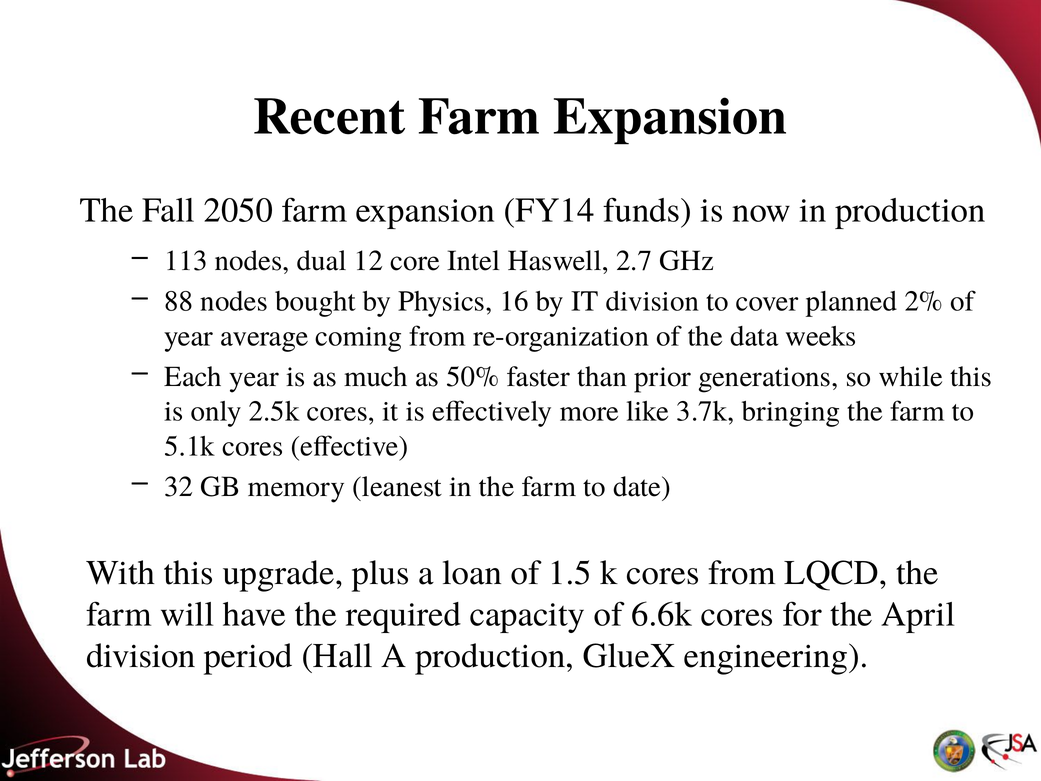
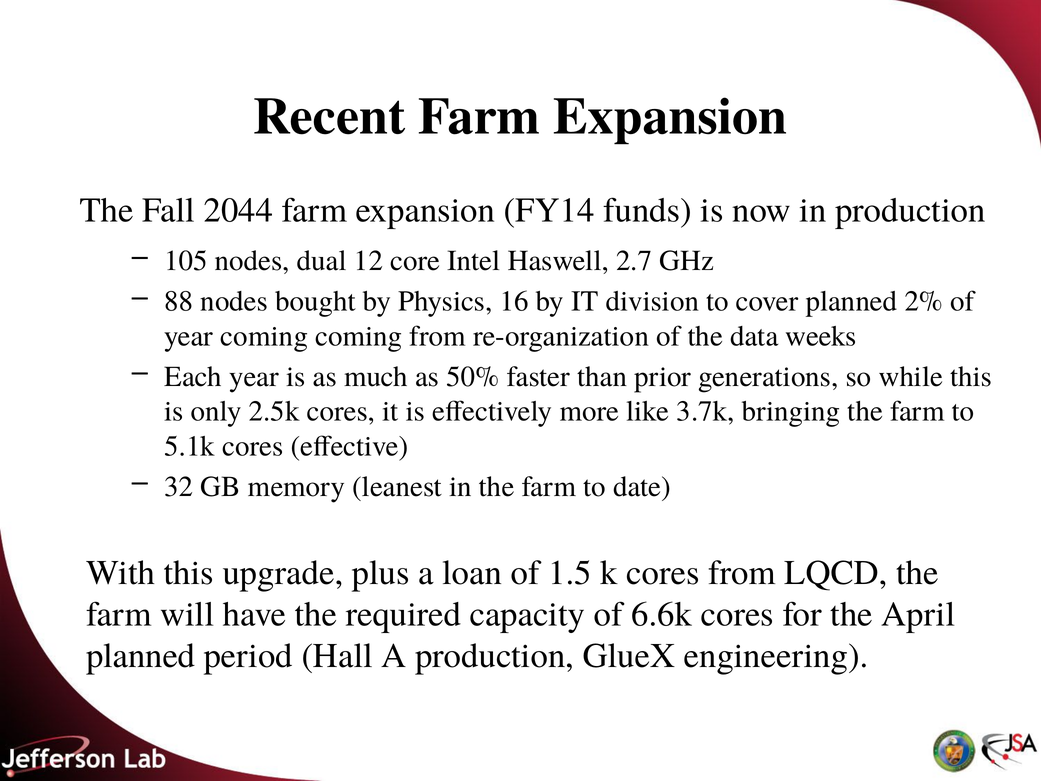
2050: 2050 -> 2044
113: 113 -> 105
year average: average -> coming
division at (141, 656): division -> planned
